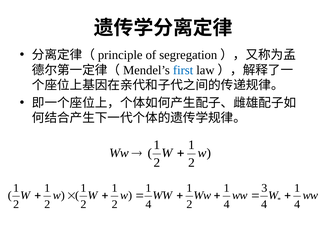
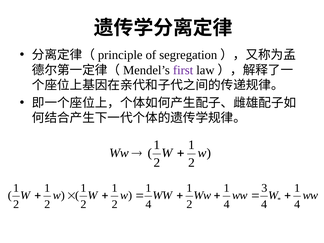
first colour: blue -> purple
